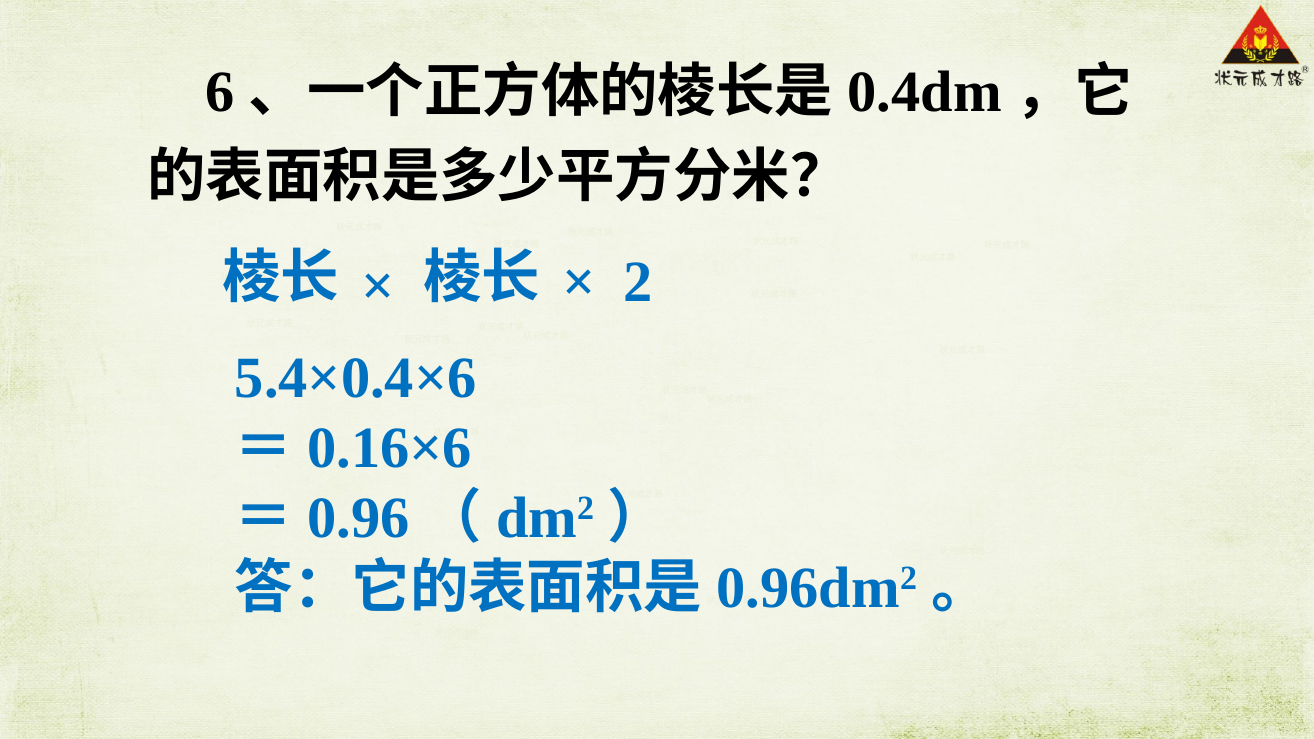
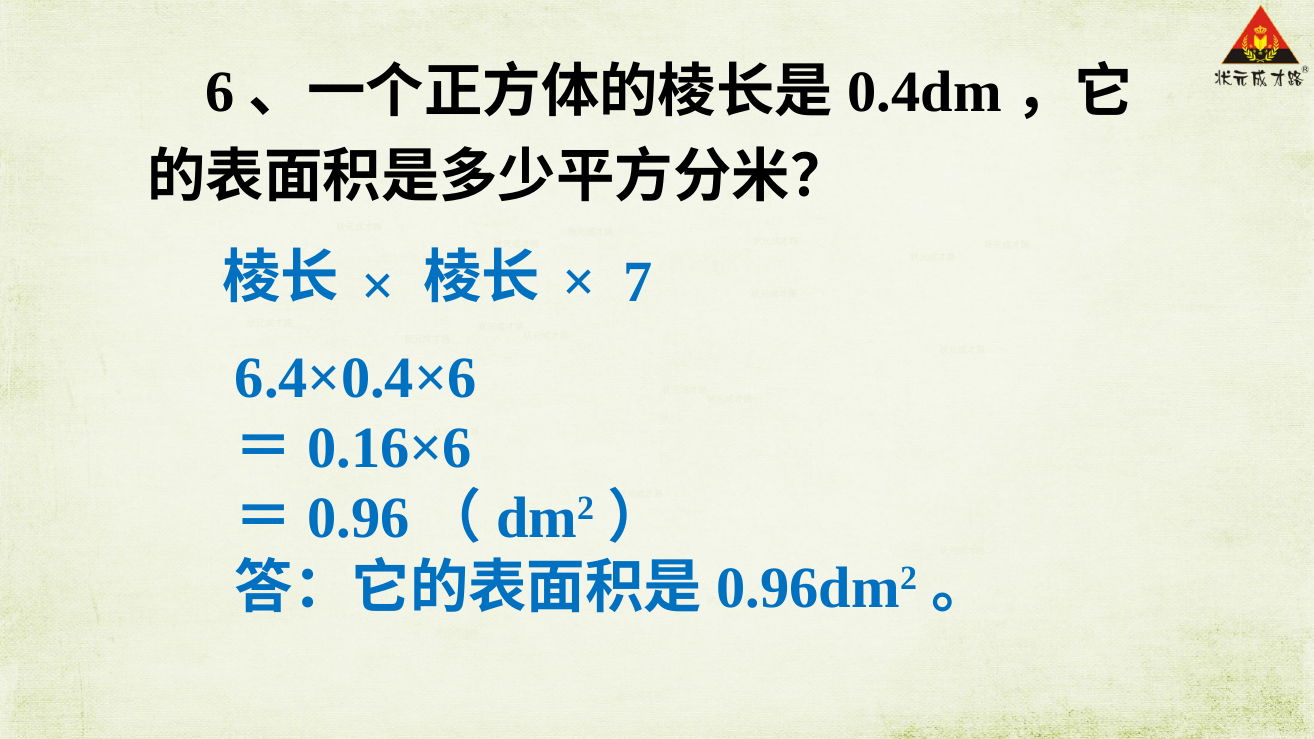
2: 2 -> 7
5.4×0.4×6: 5.4×0.4×6 -> 6.4×0.4×6
